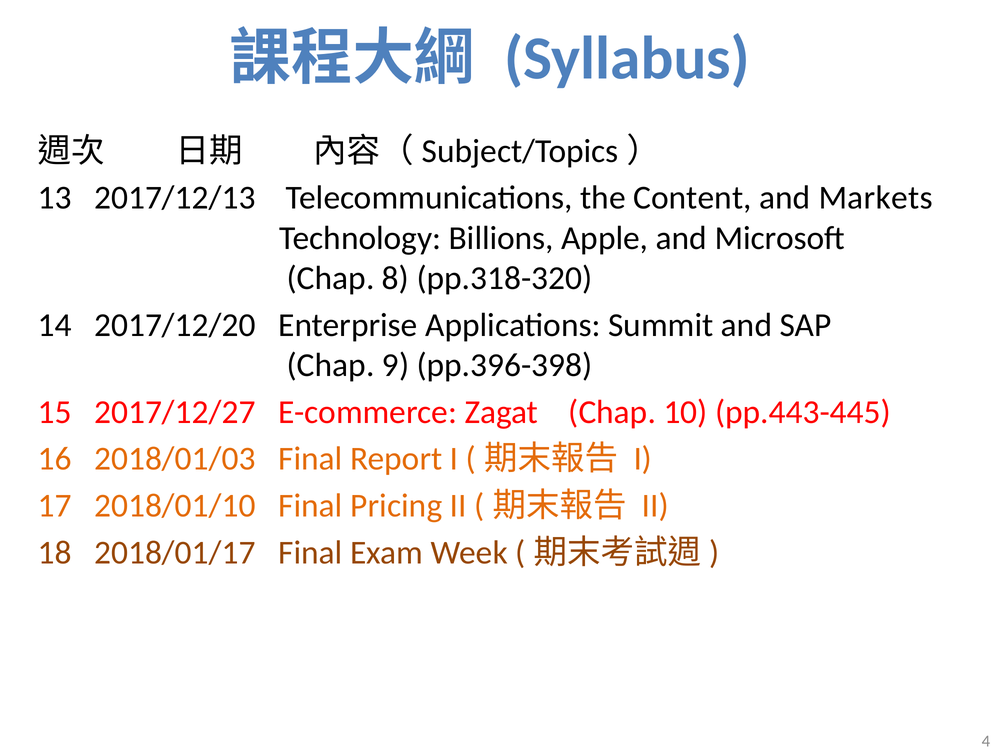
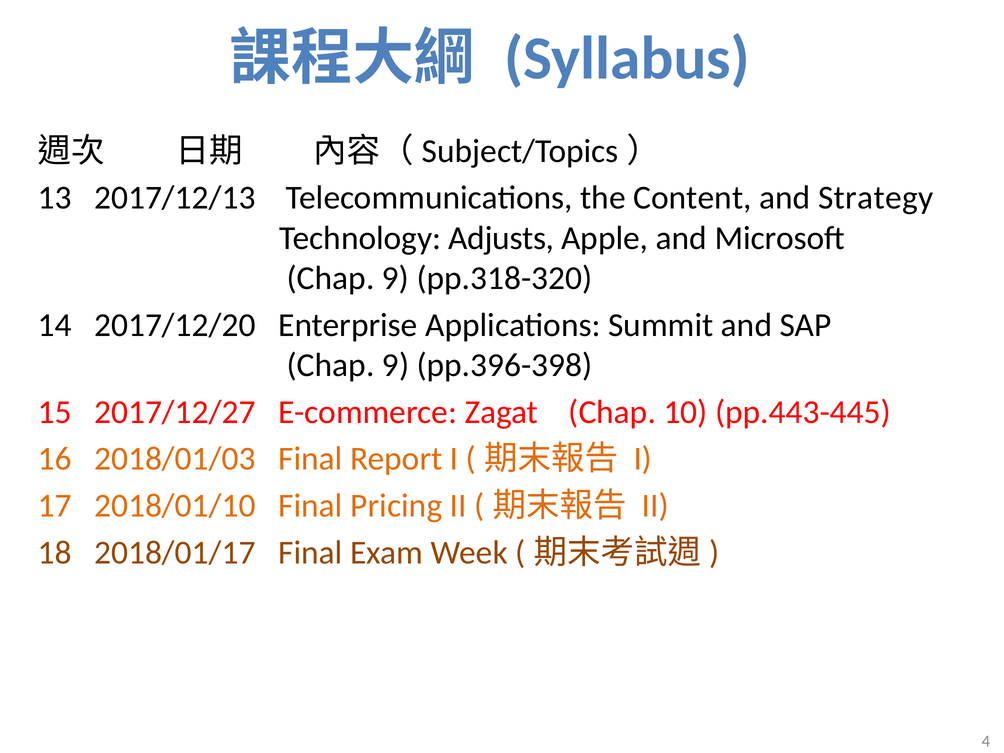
Markets: Markets -> Strategy
Billions: Billions -> Adjusts
8 at (396, 278): 8 -> 9
